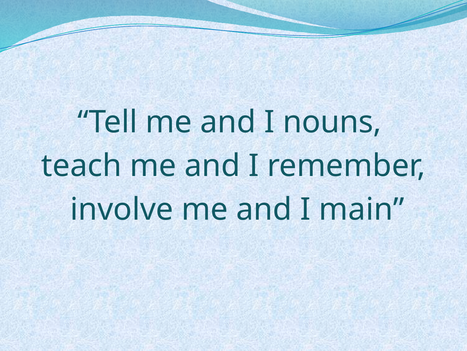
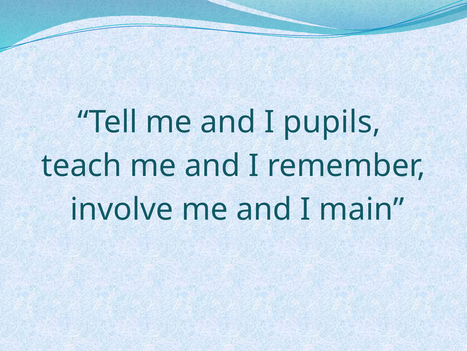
nouns: nouns -> pupils
